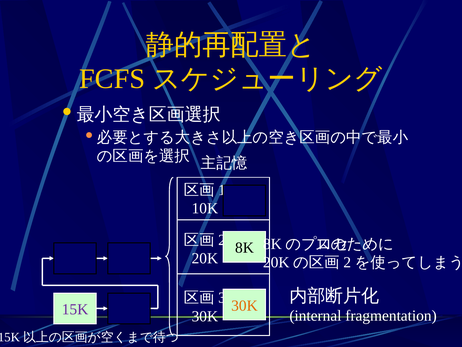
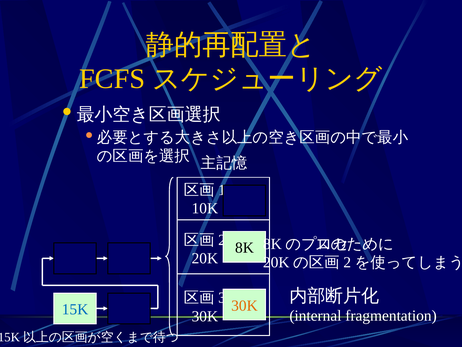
15K colour: purple -> blue
